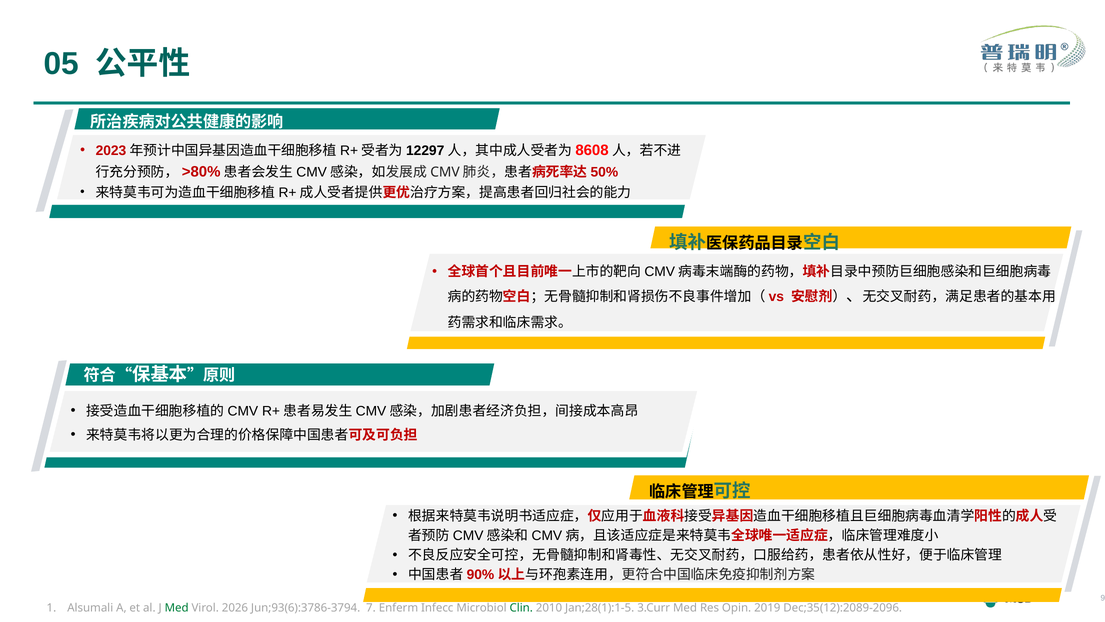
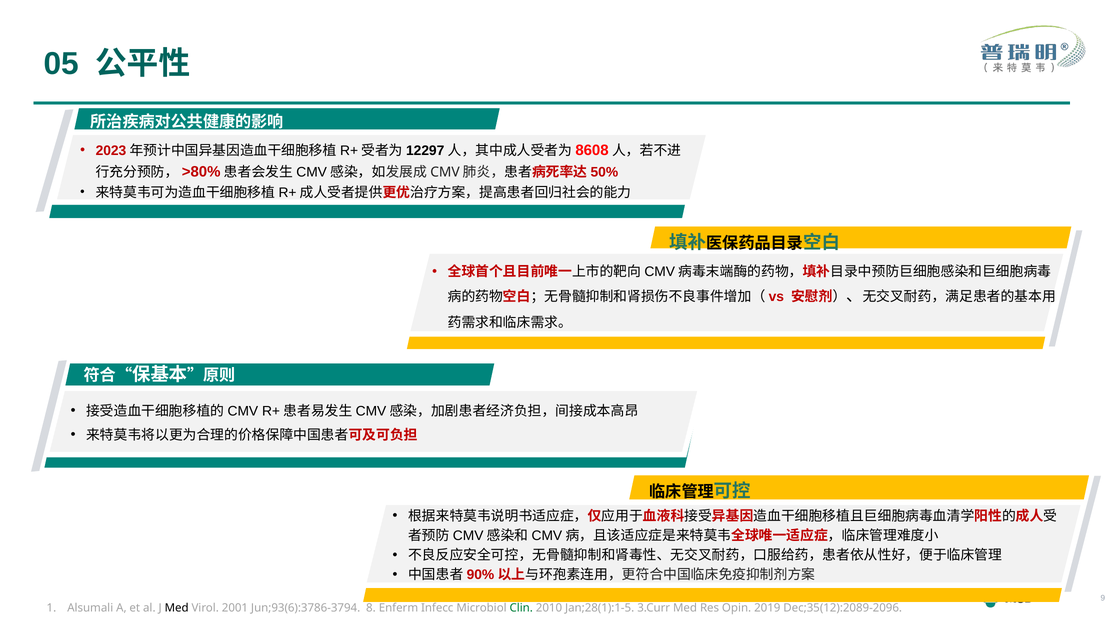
Med at (177, 608) colour: green -> black
2026: 2026 -> 2001
7: 7 -> 8
